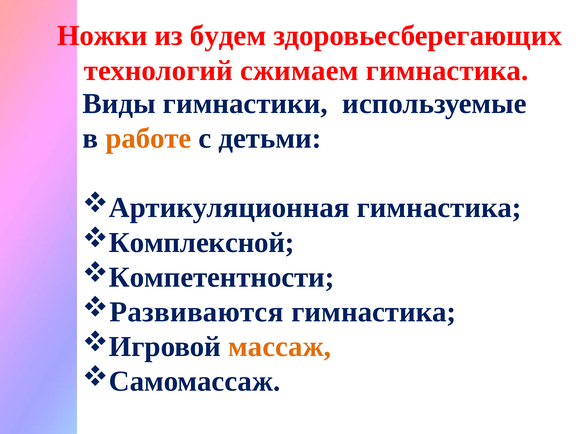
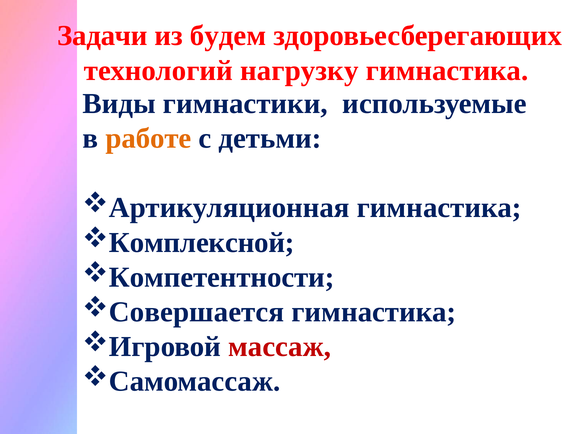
Ножки: Ножки -> Задачи
сжимаем: сжимаем -> нагрузку
Развиваются: Развиваются -> Совершается
массаж colour: orange -> red
